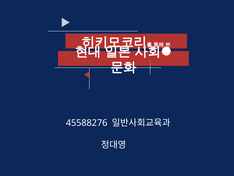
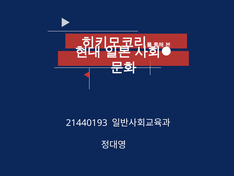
45588276: 45588276 -> 21440193
